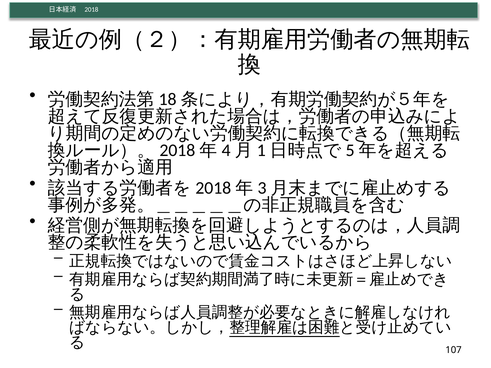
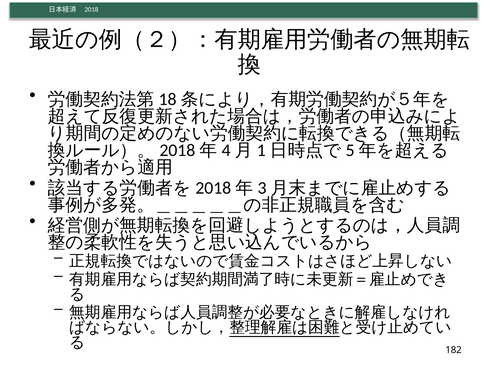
107: 107 -> 182
